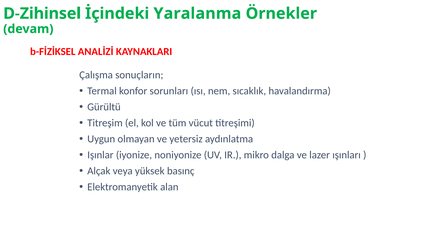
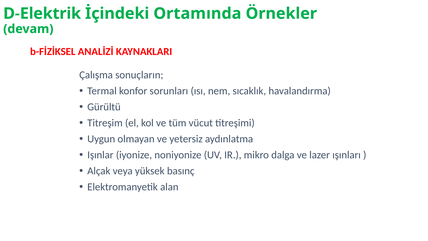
D-Zihinsel: D-Zihinsel -> D-Elektrik
Yaralanma: Yaralanma -> Ortamında
